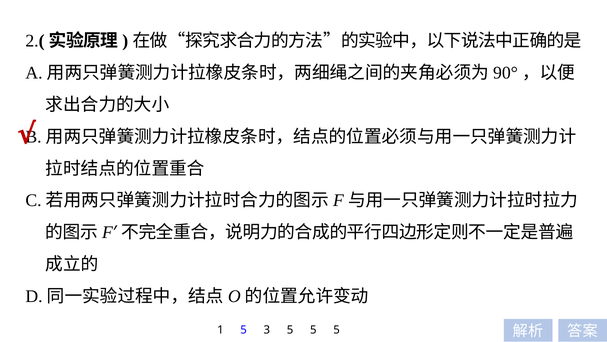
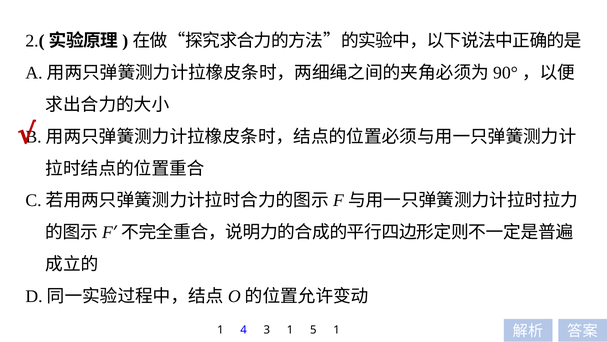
1 5: 5 -> 4
3 5: 5 -> 1
5 at (337, 329): 5 -> 1
